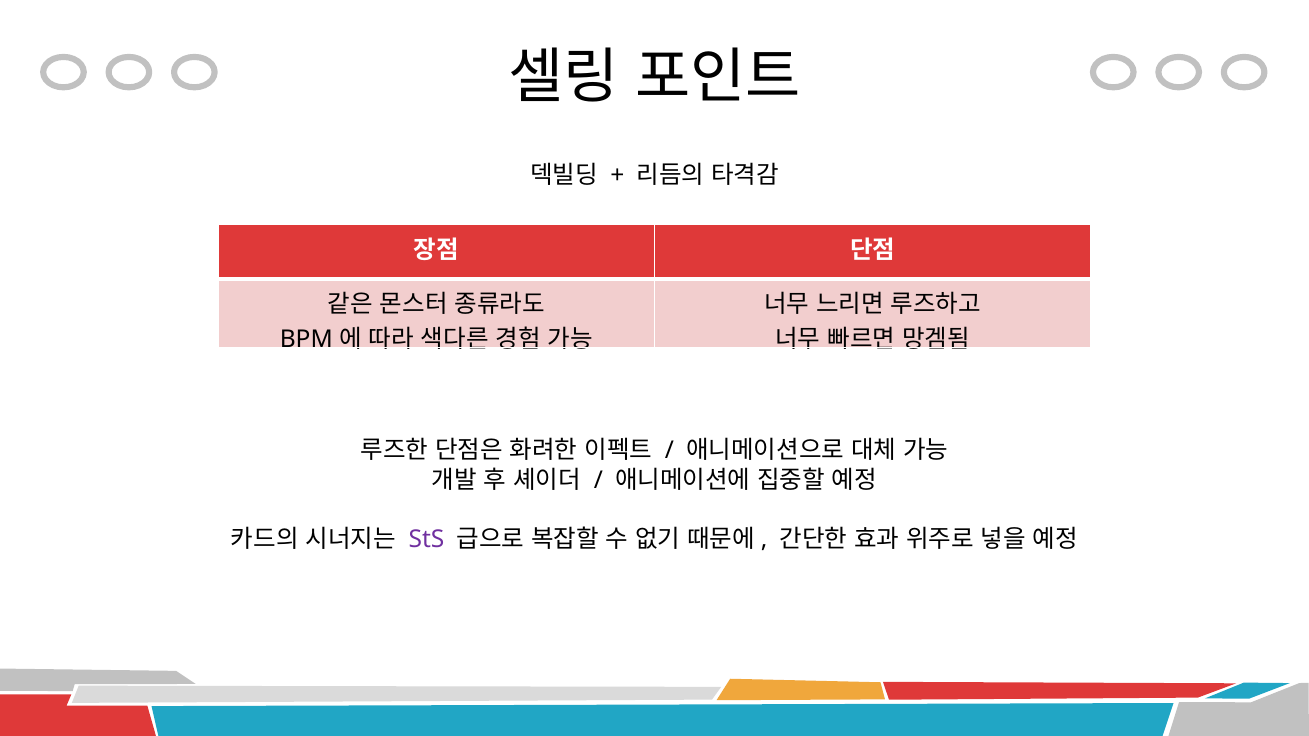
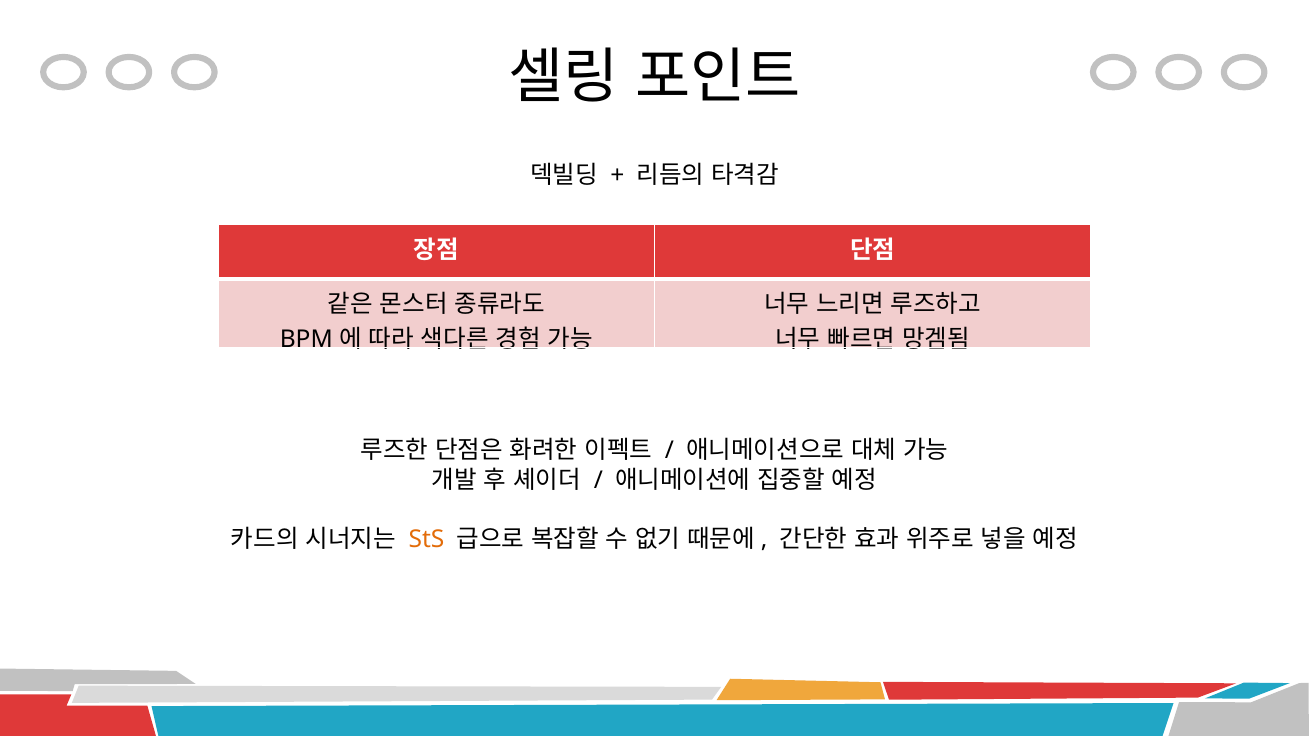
StS colour: purple -> orange
